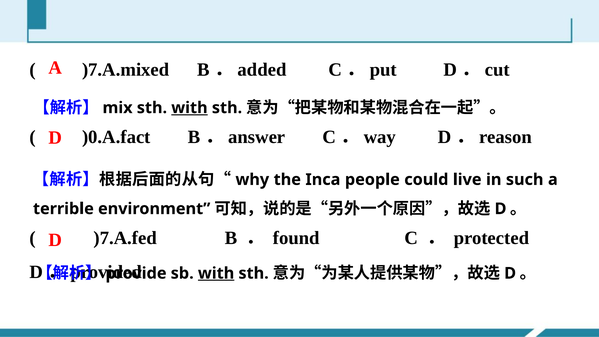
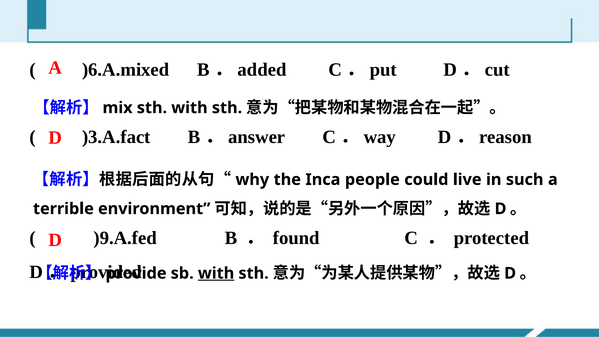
)7.A.mixed: )7.A.mixed -> )6.A.mixed
with at (189, 108) underline: present -> none
)0.A.fact: )0.A.fact -> )3.A.fact
)7.A.fed: )7.A.fed -> )9.A.fed
